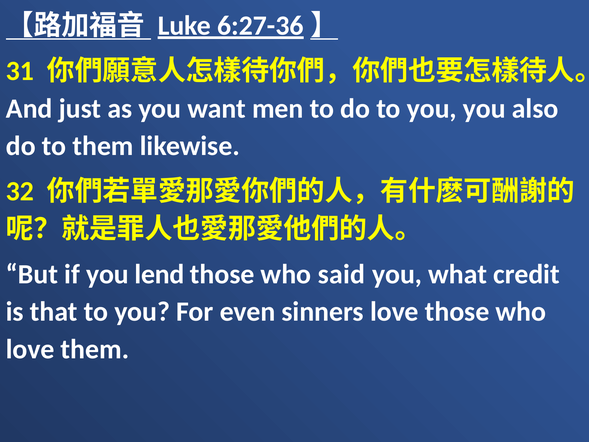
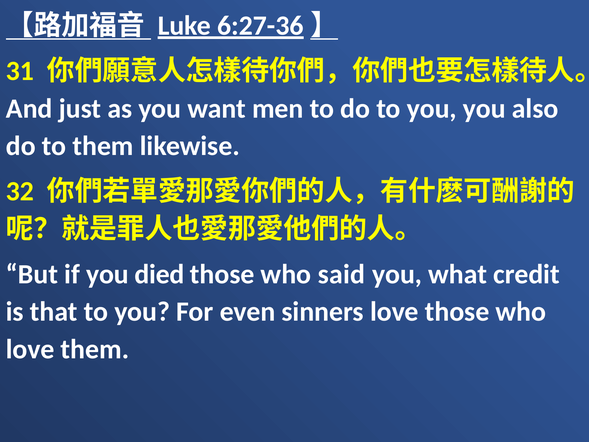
lend: lend -> died
